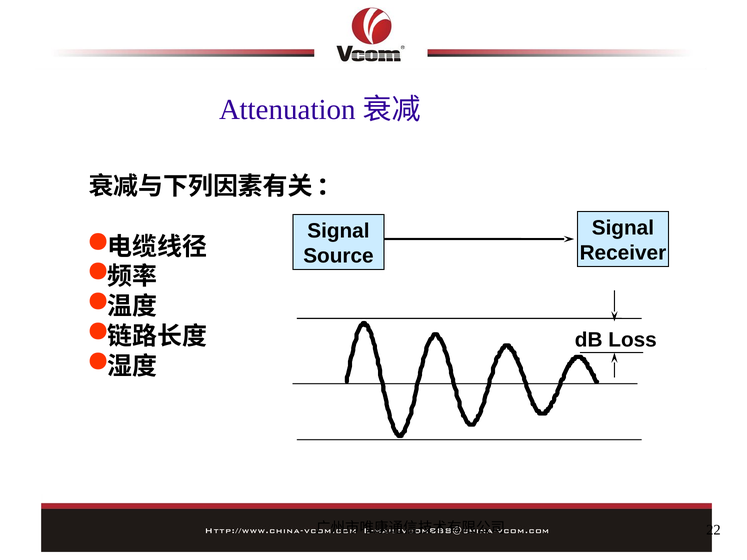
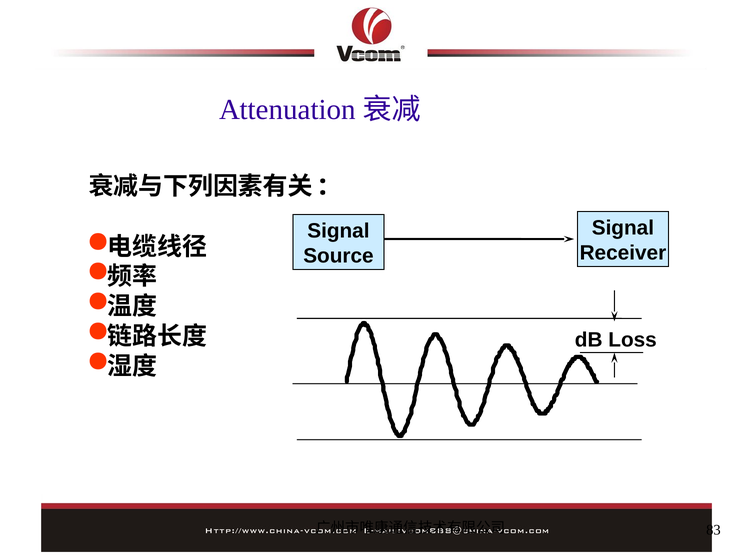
22: 22 -> 83
